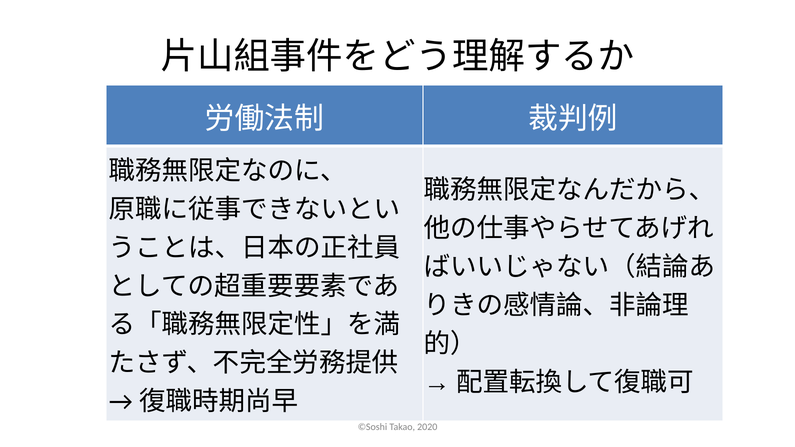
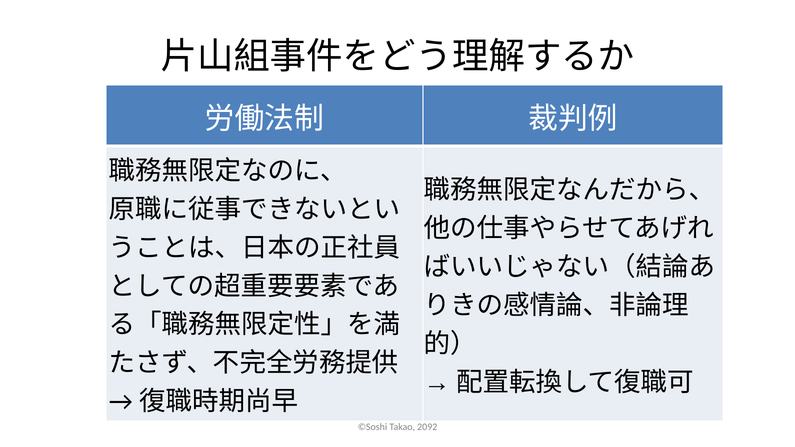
2020: 2020 -> 2092
